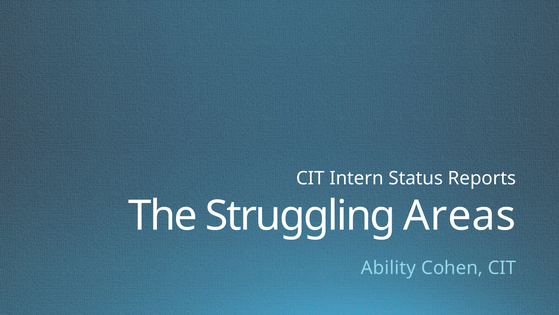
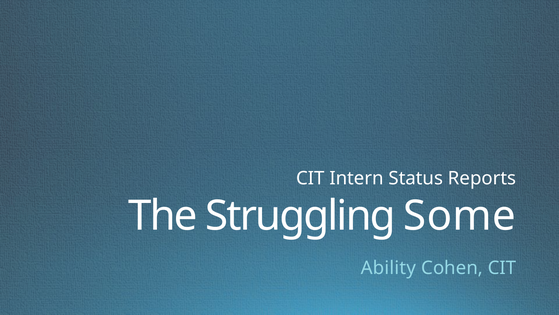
Areas: Areas -> Some
